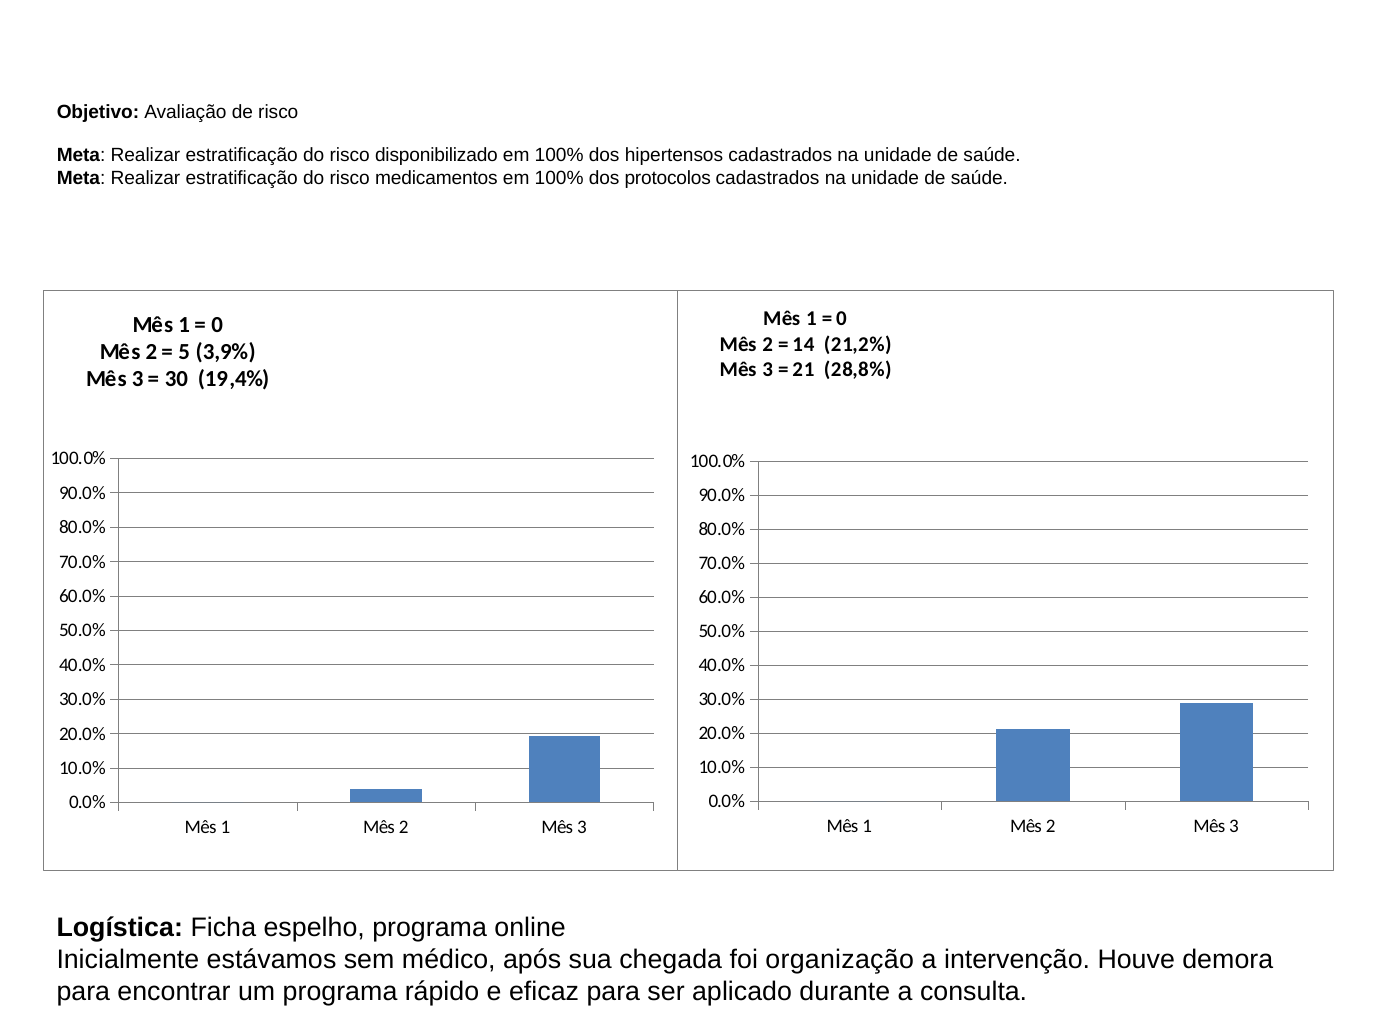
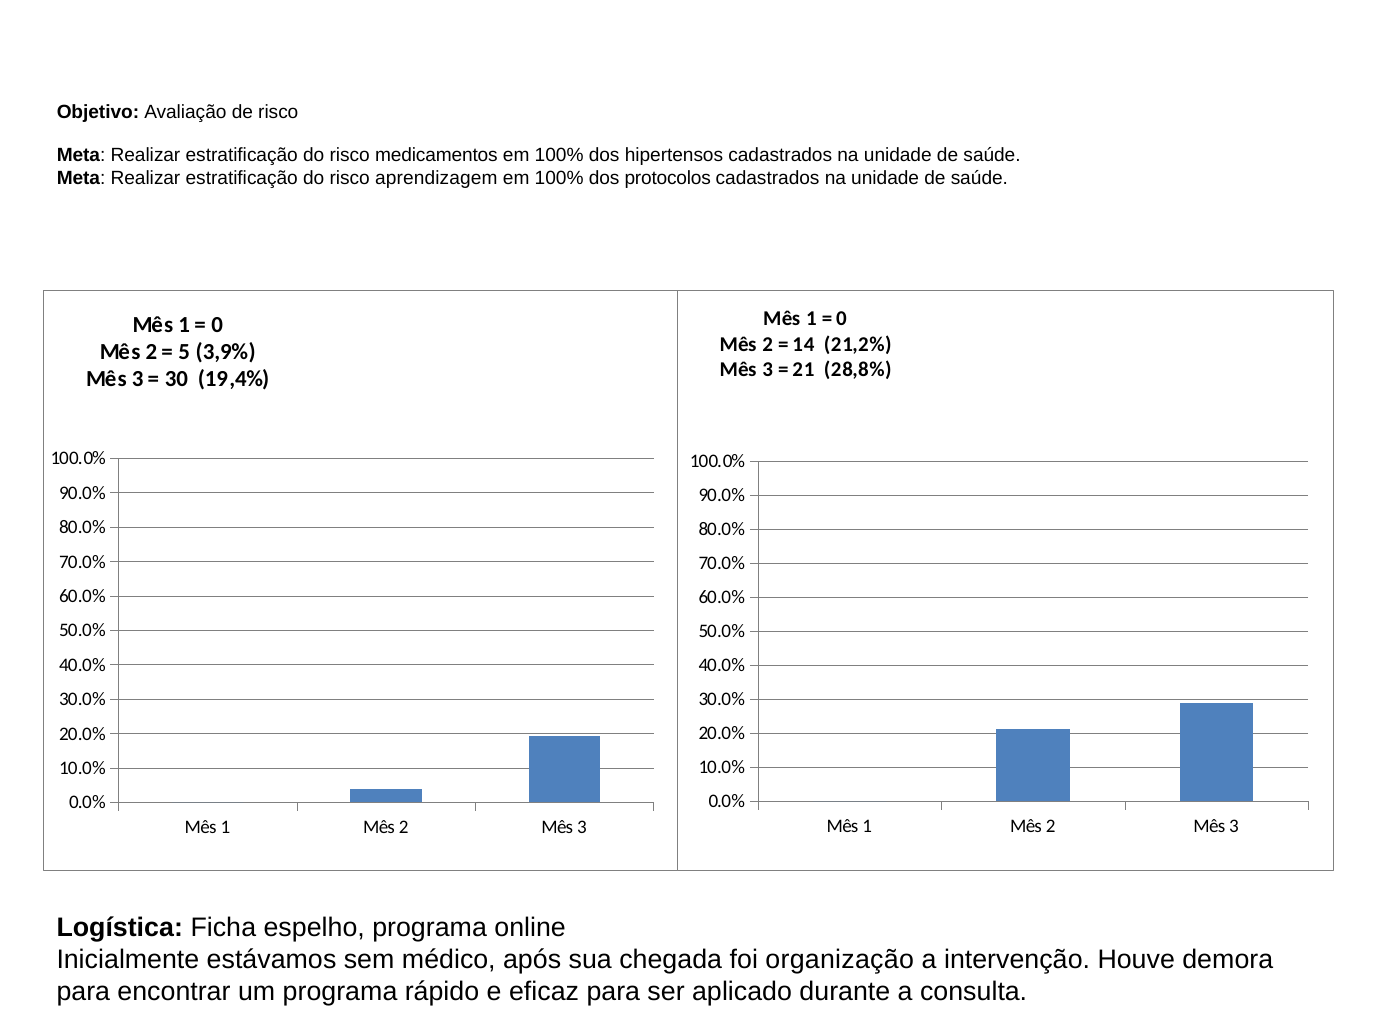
disponibilizado: disponibilizado -> medicamentos
medicamentos: medicamentos -> aprendizagem
